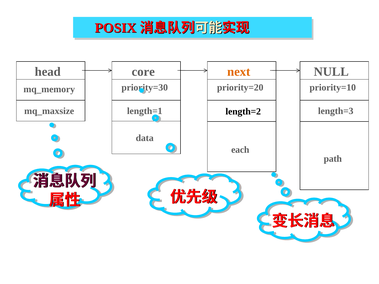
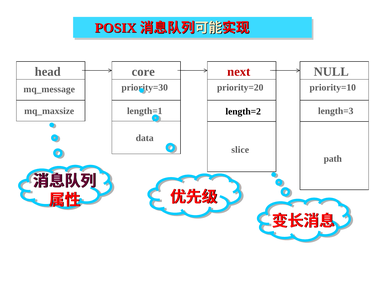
next colour: orange -> red
mq_memory: mq_memory -> mq_message
each: each -> slice
